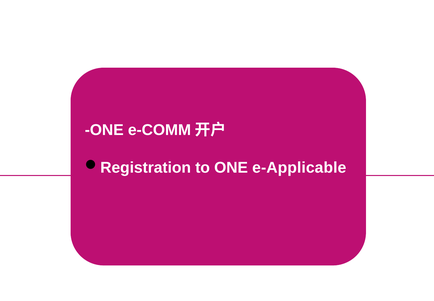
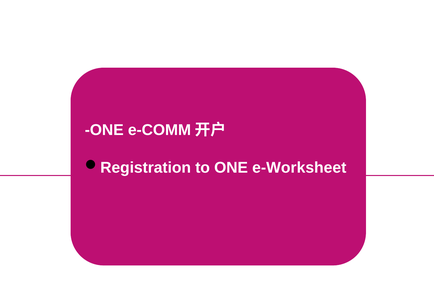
e-Applicable: e-Applicable -> e-Worksheet
